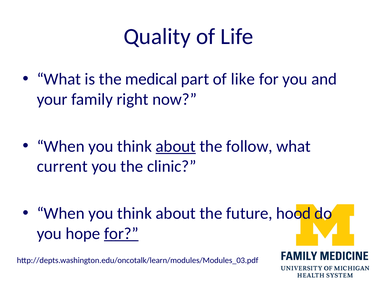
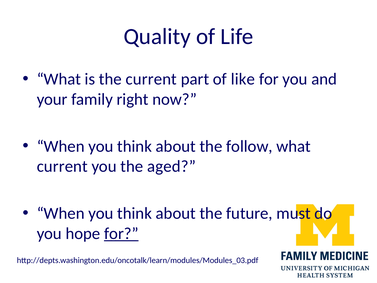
the medical: medical -> current
about at (176, 146) underline: present -> none
clinic: clinic -> aged
hood: hood -> must
